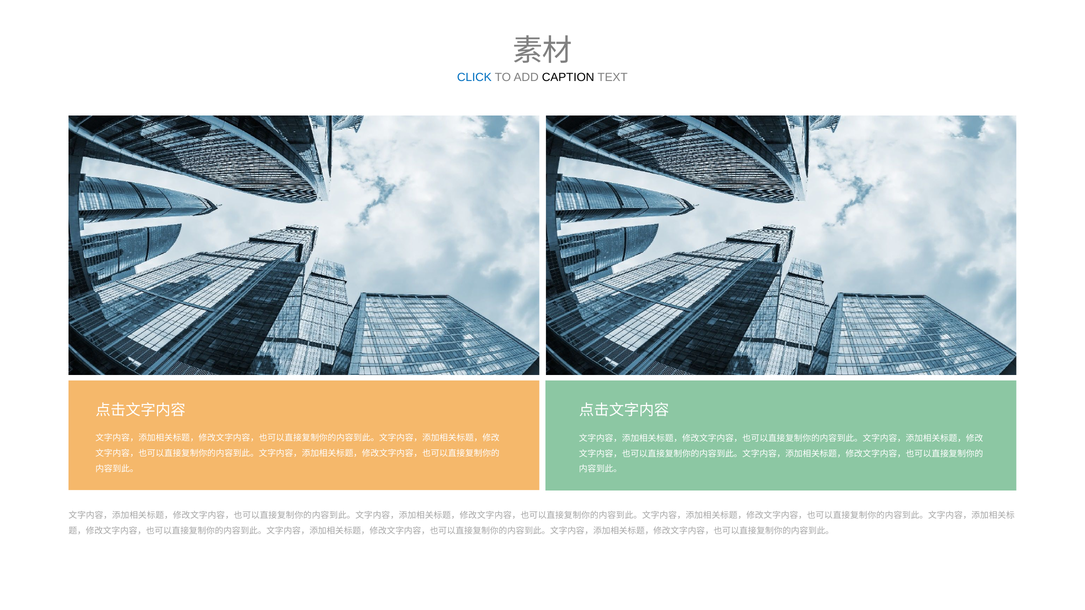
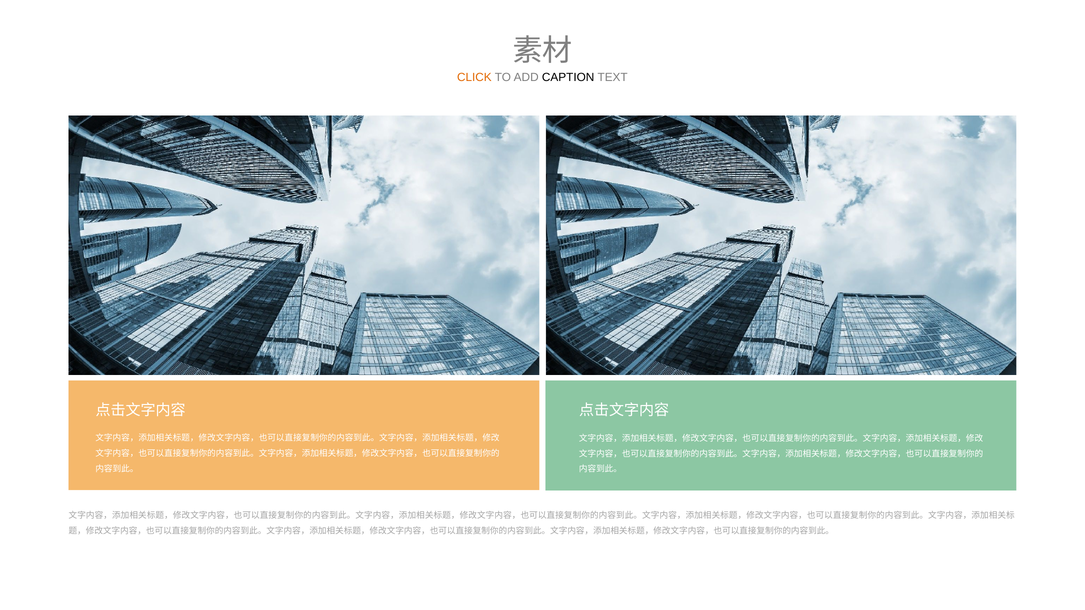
CLICK colour: blue -> orange
